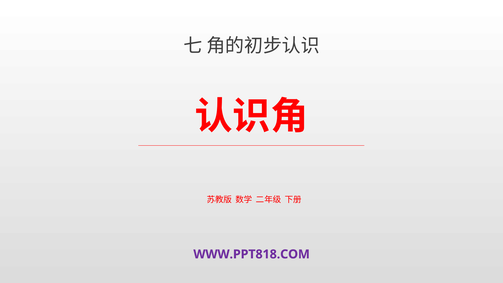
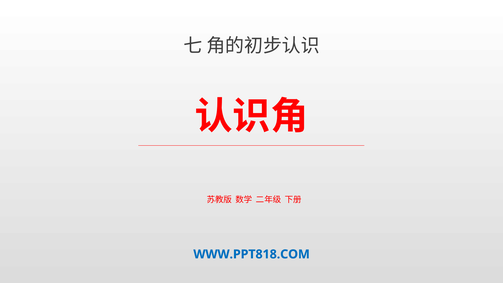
WWW.PPT818.COM colour: purple -> blue
